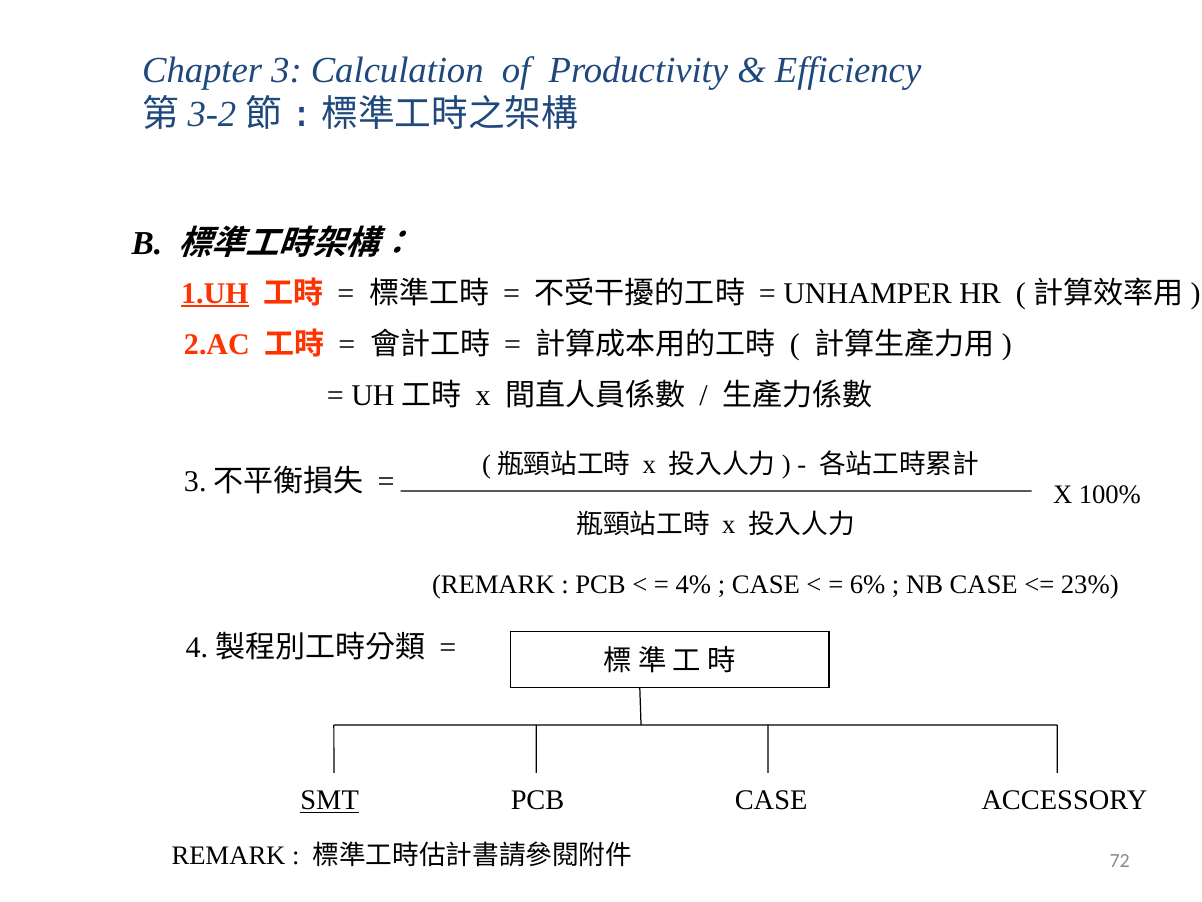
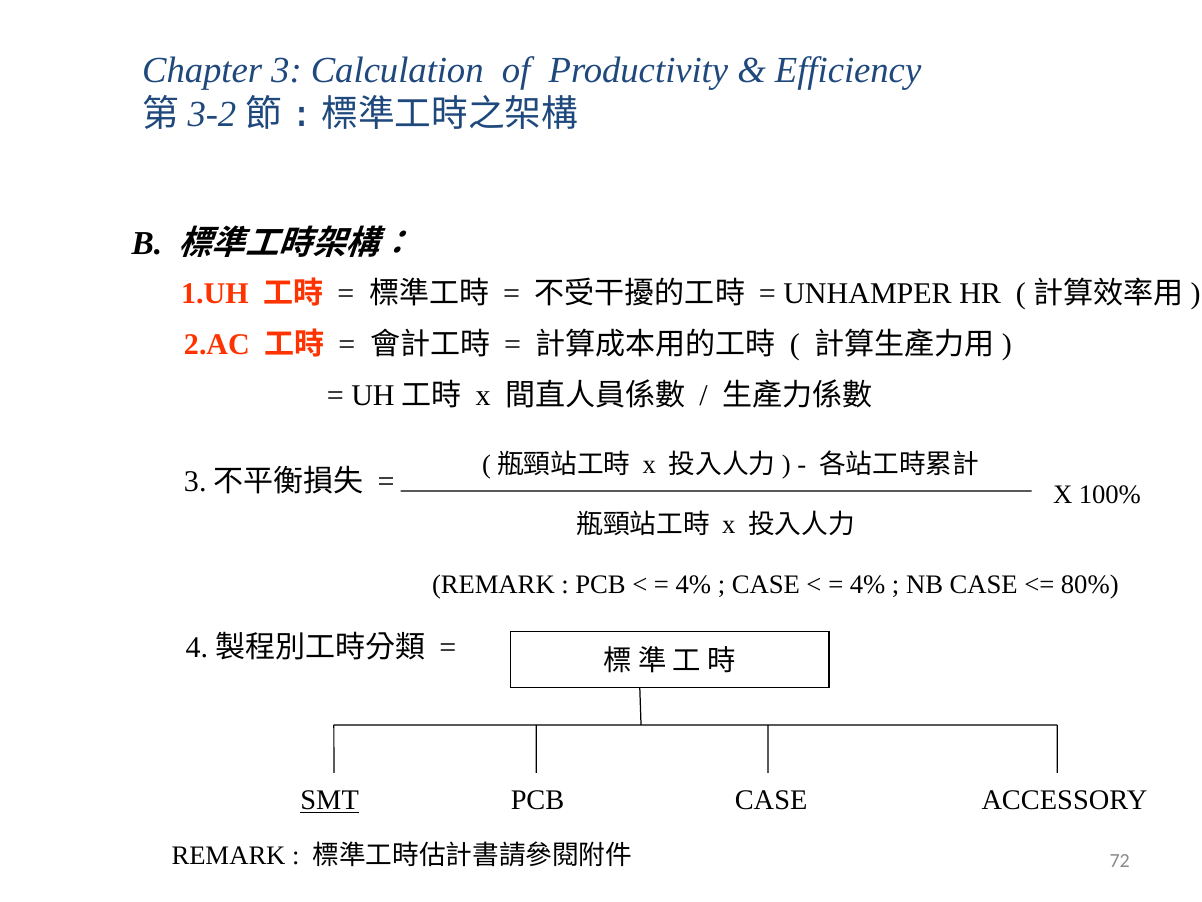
1.UH underline: present -> none
6% at (868, 584): 6% -> 4%
23%: 23% -> 80%
